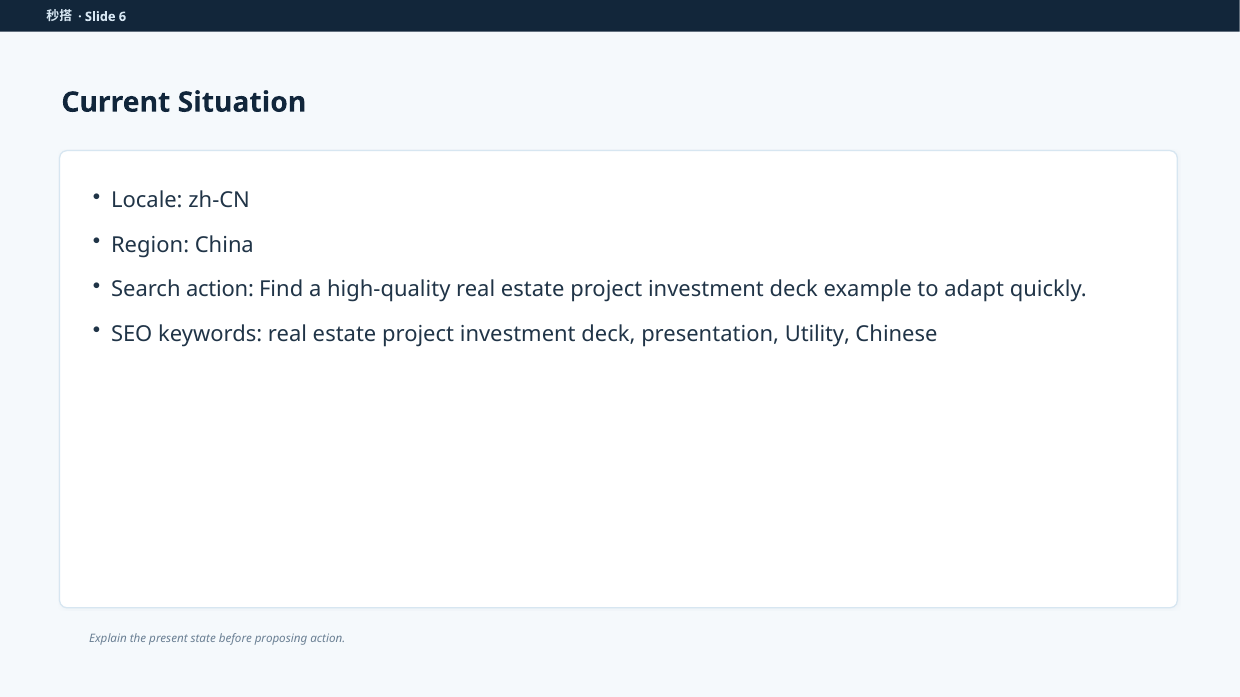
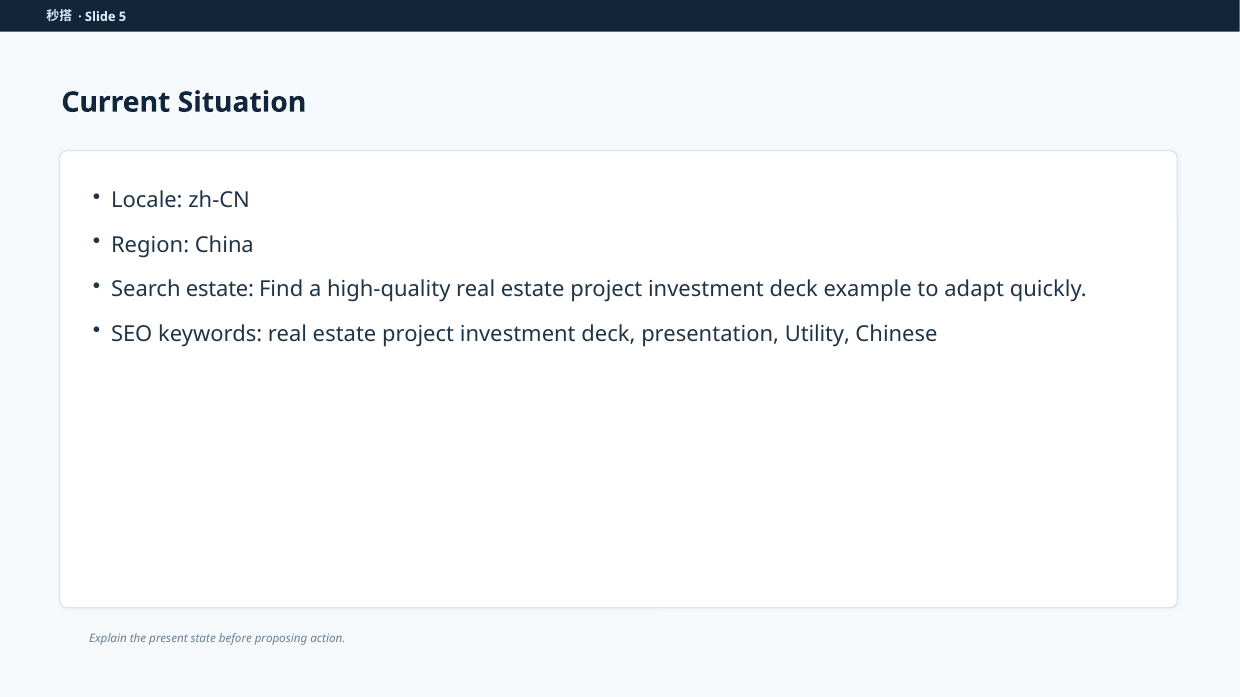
6: 6 -> 5
Search action: action -> estate
